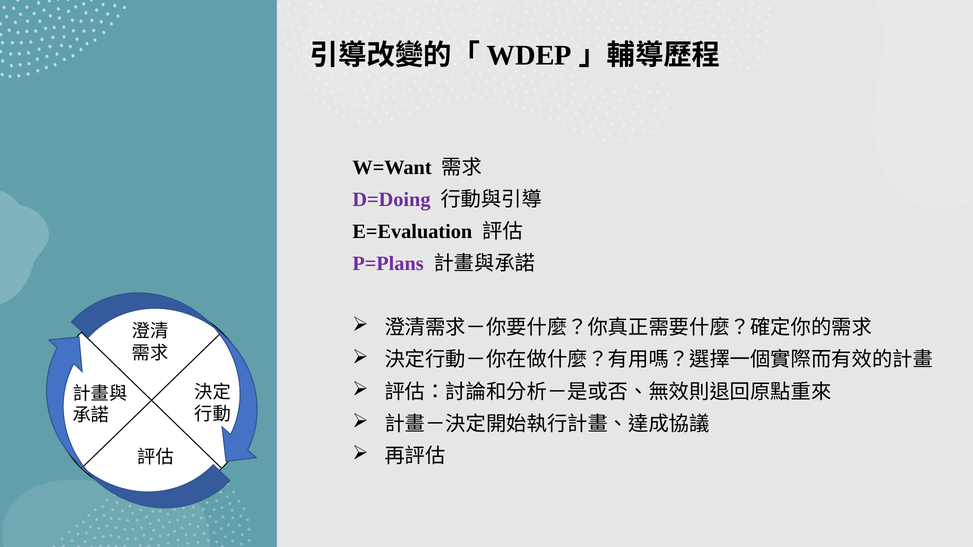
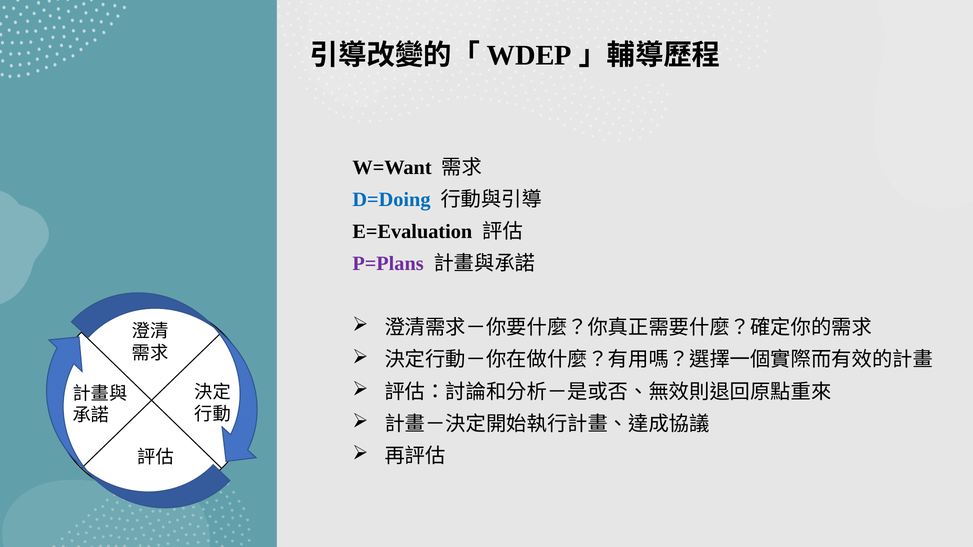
D=Doing colour: purple -> blue
